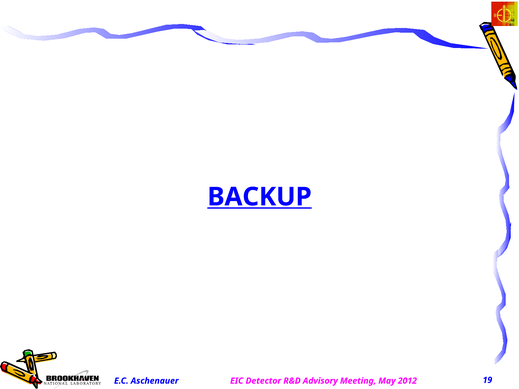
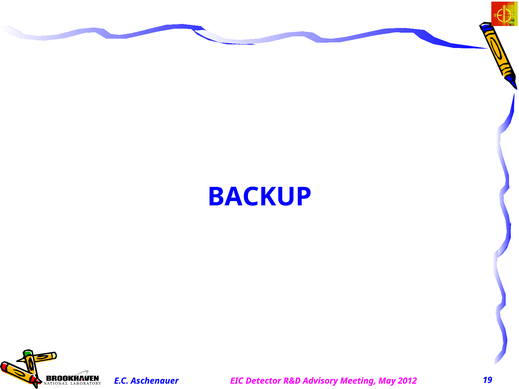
BACKUP underline: present -> none
